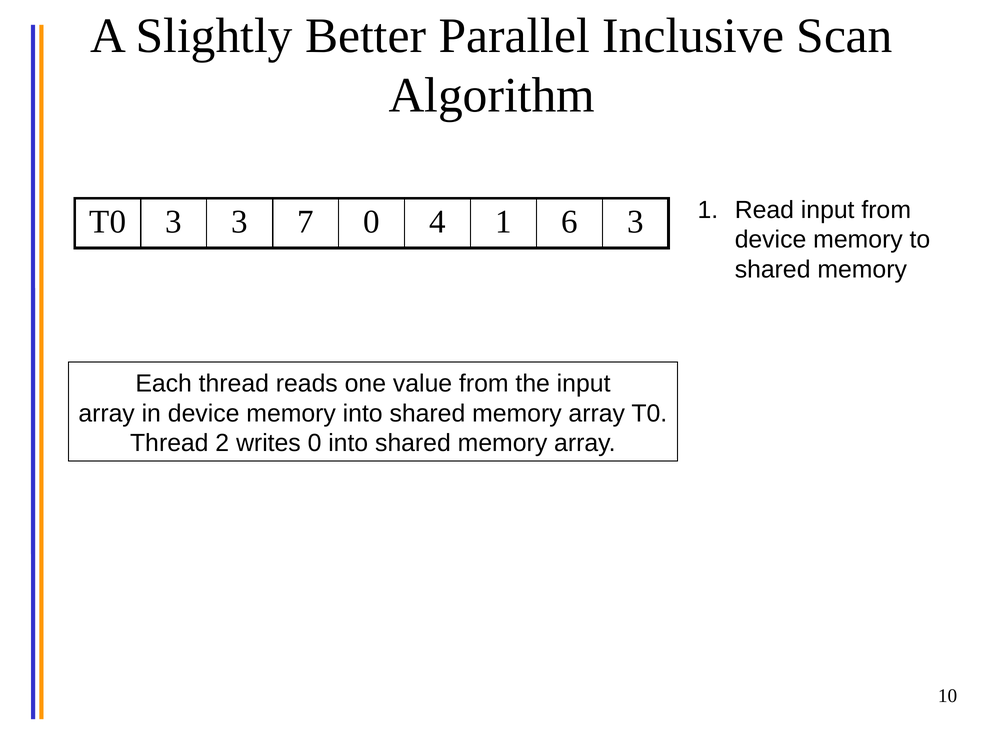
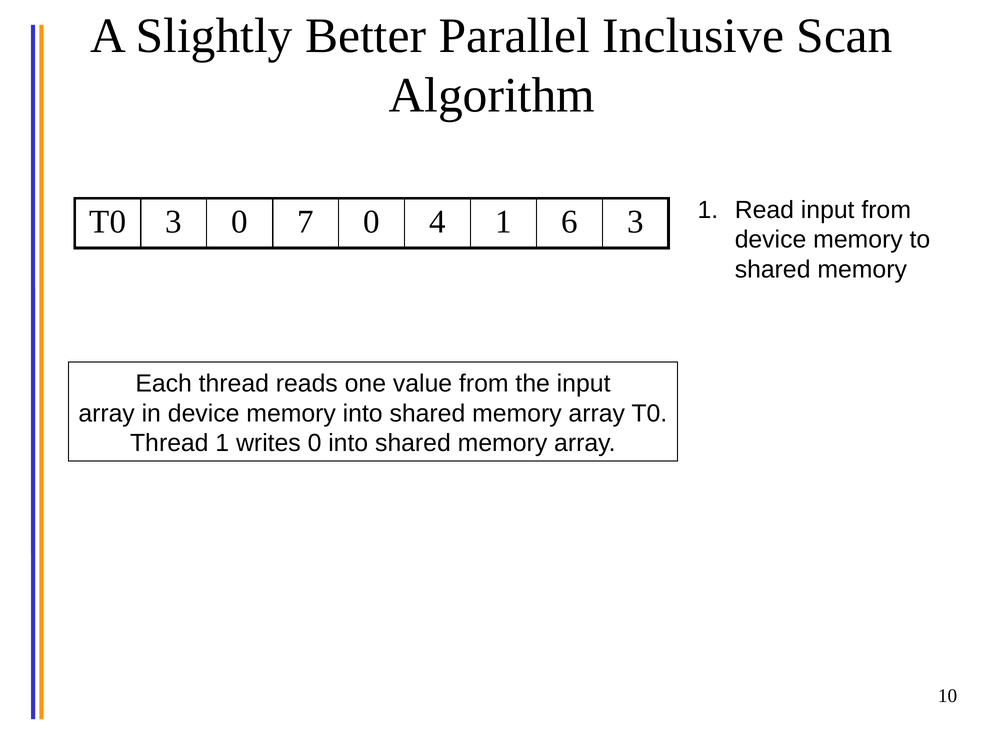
3 3: 3 -> 0
Thread 2: 2 -> 1
